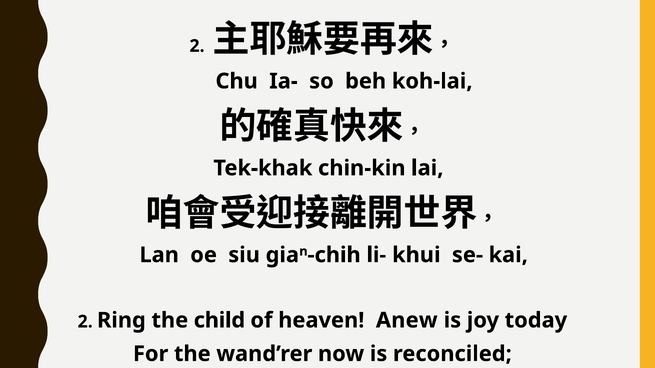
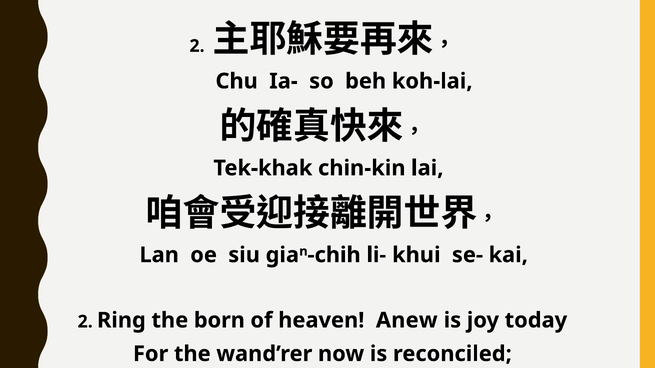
child: child -> born
